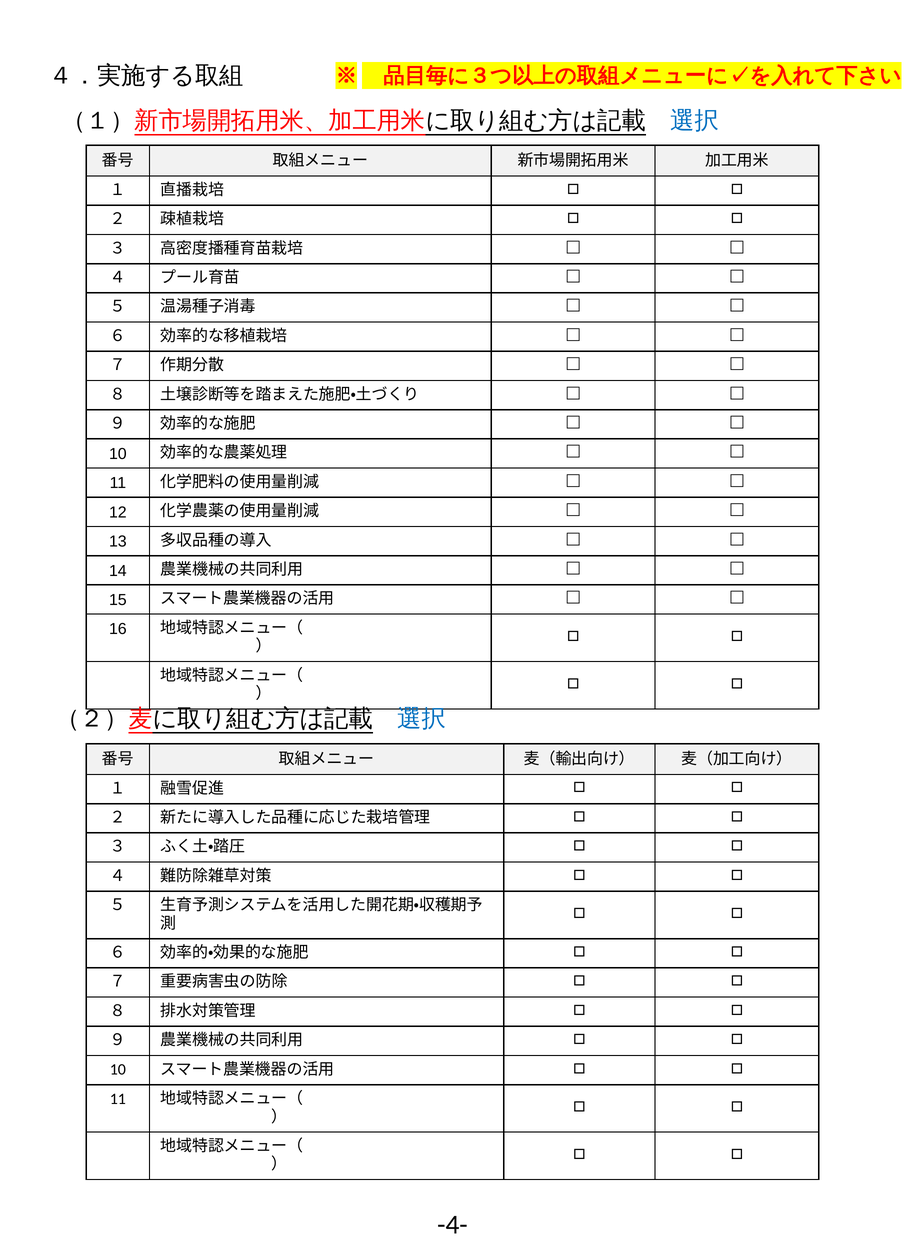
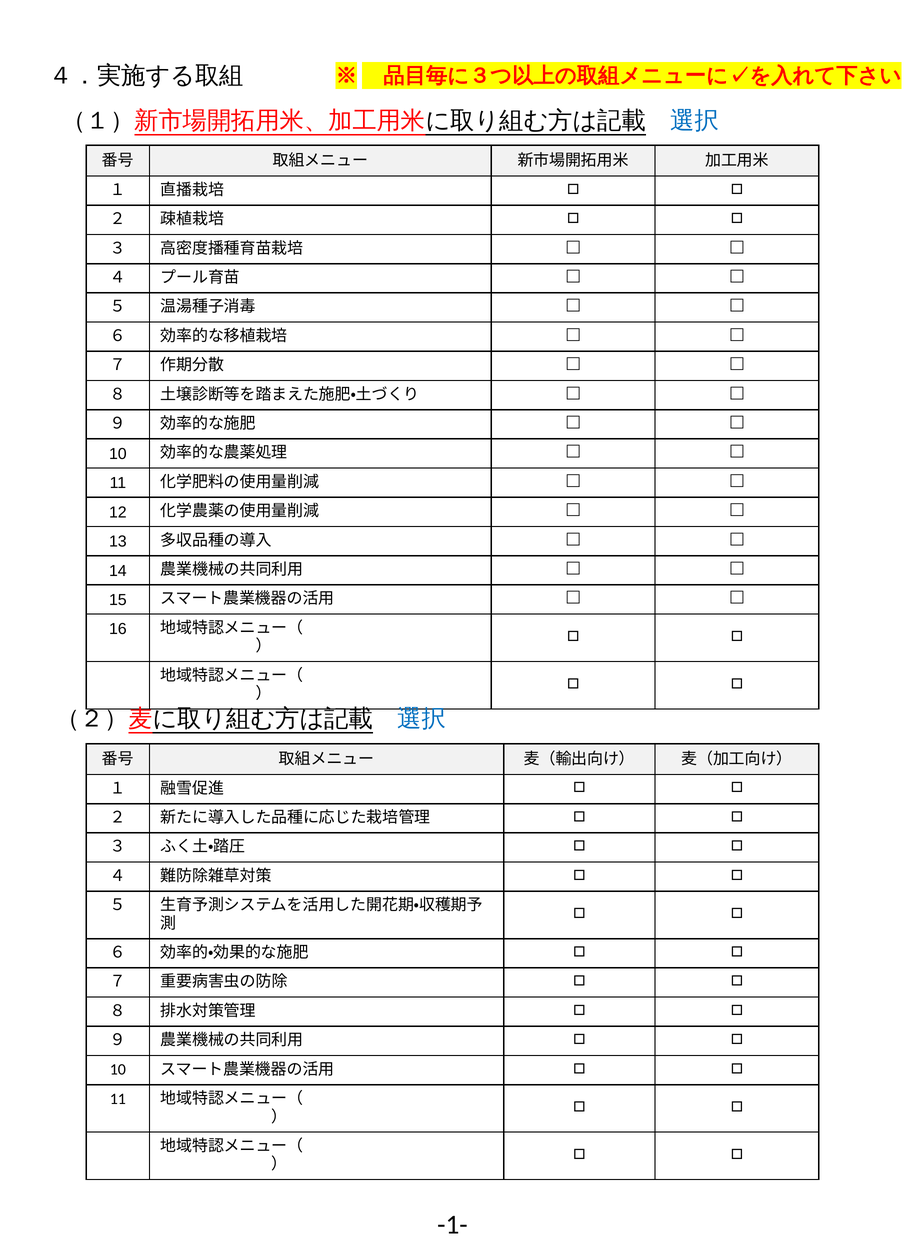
-4-: -4- -> -1-
